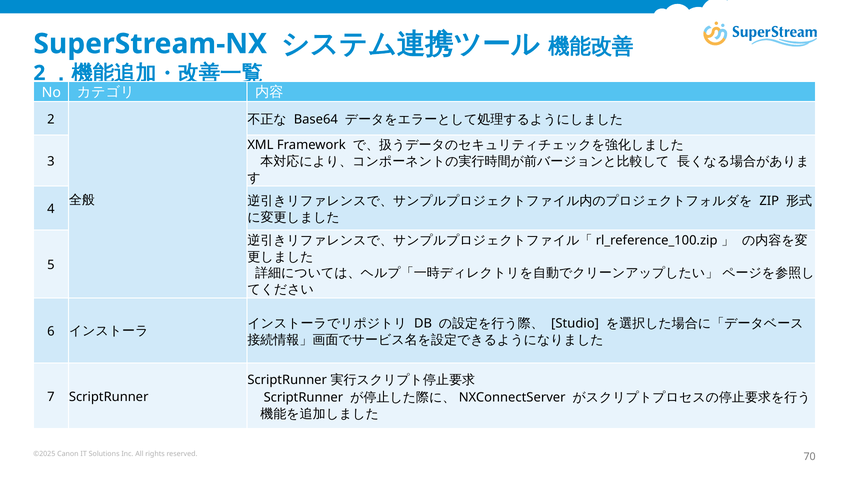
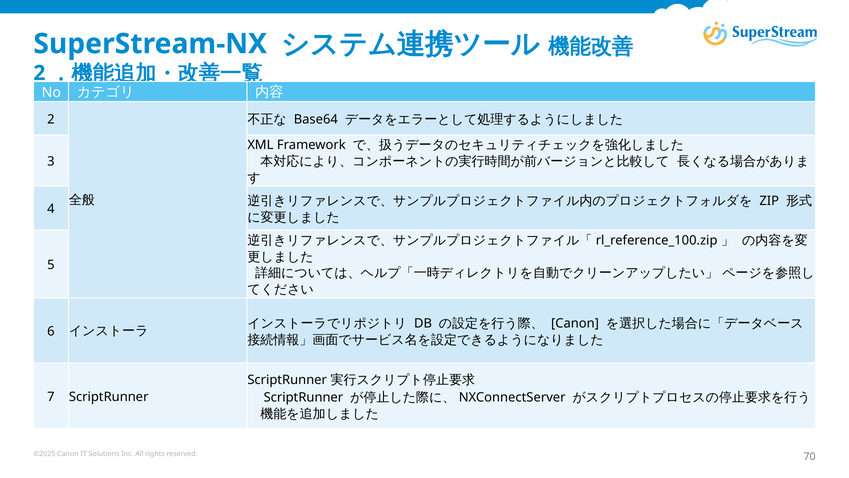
Studio at (575, 323): Studio -> Canon
